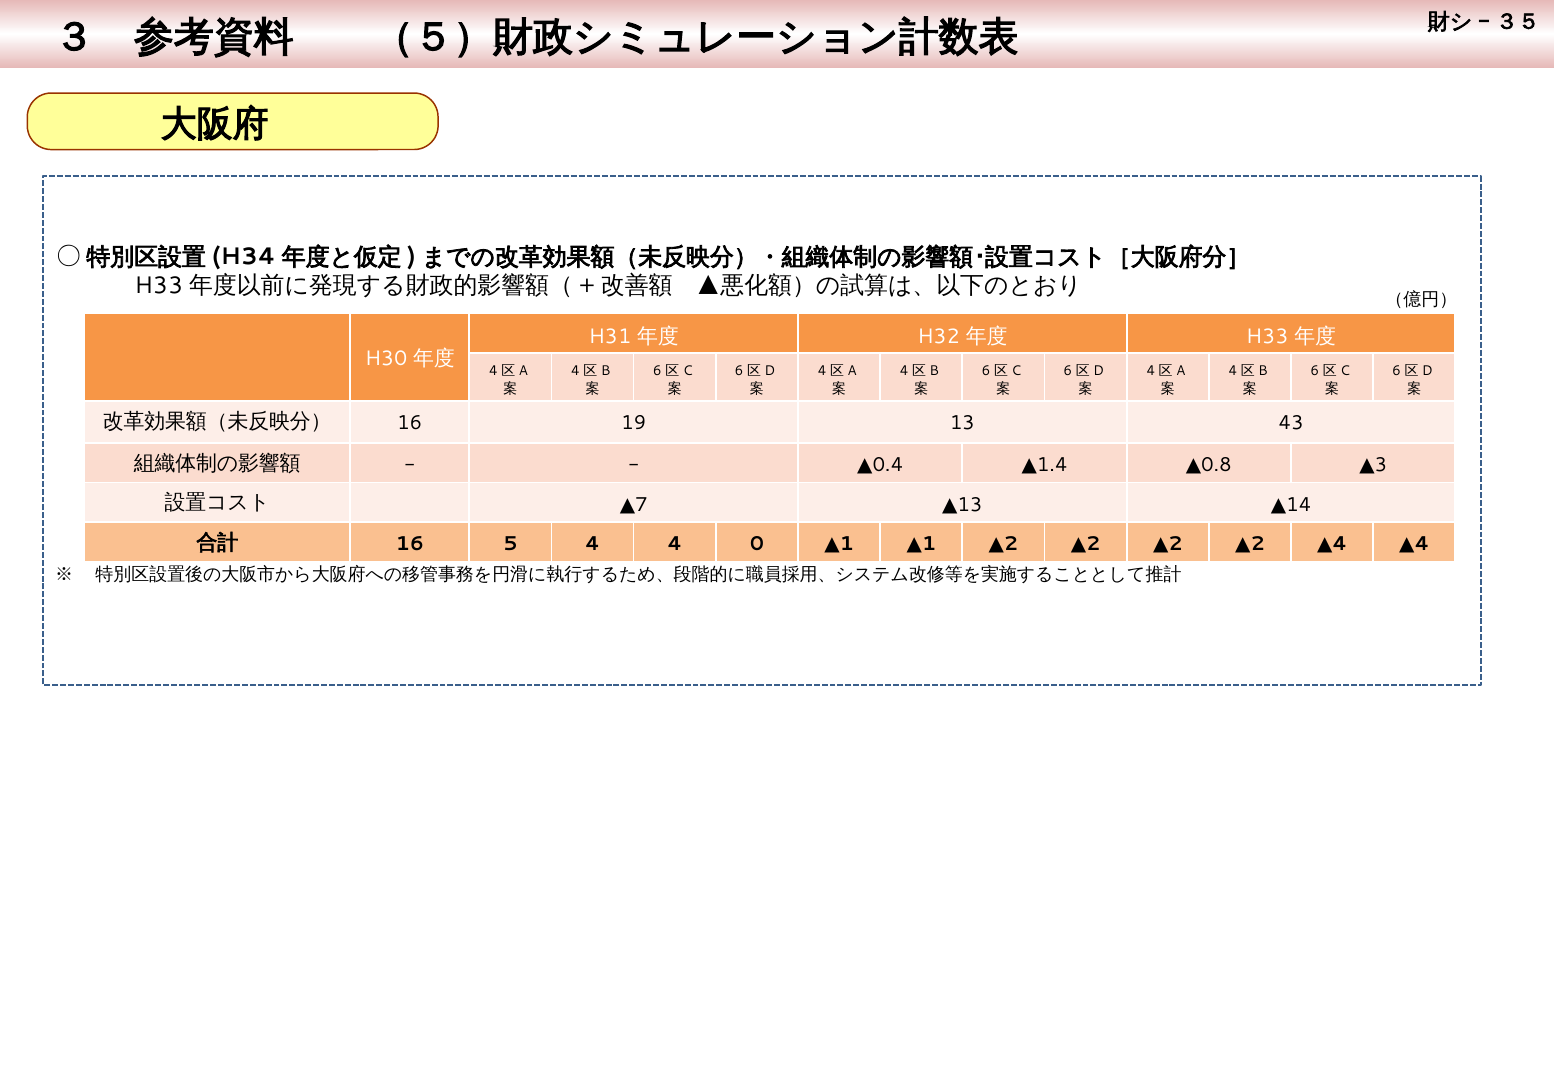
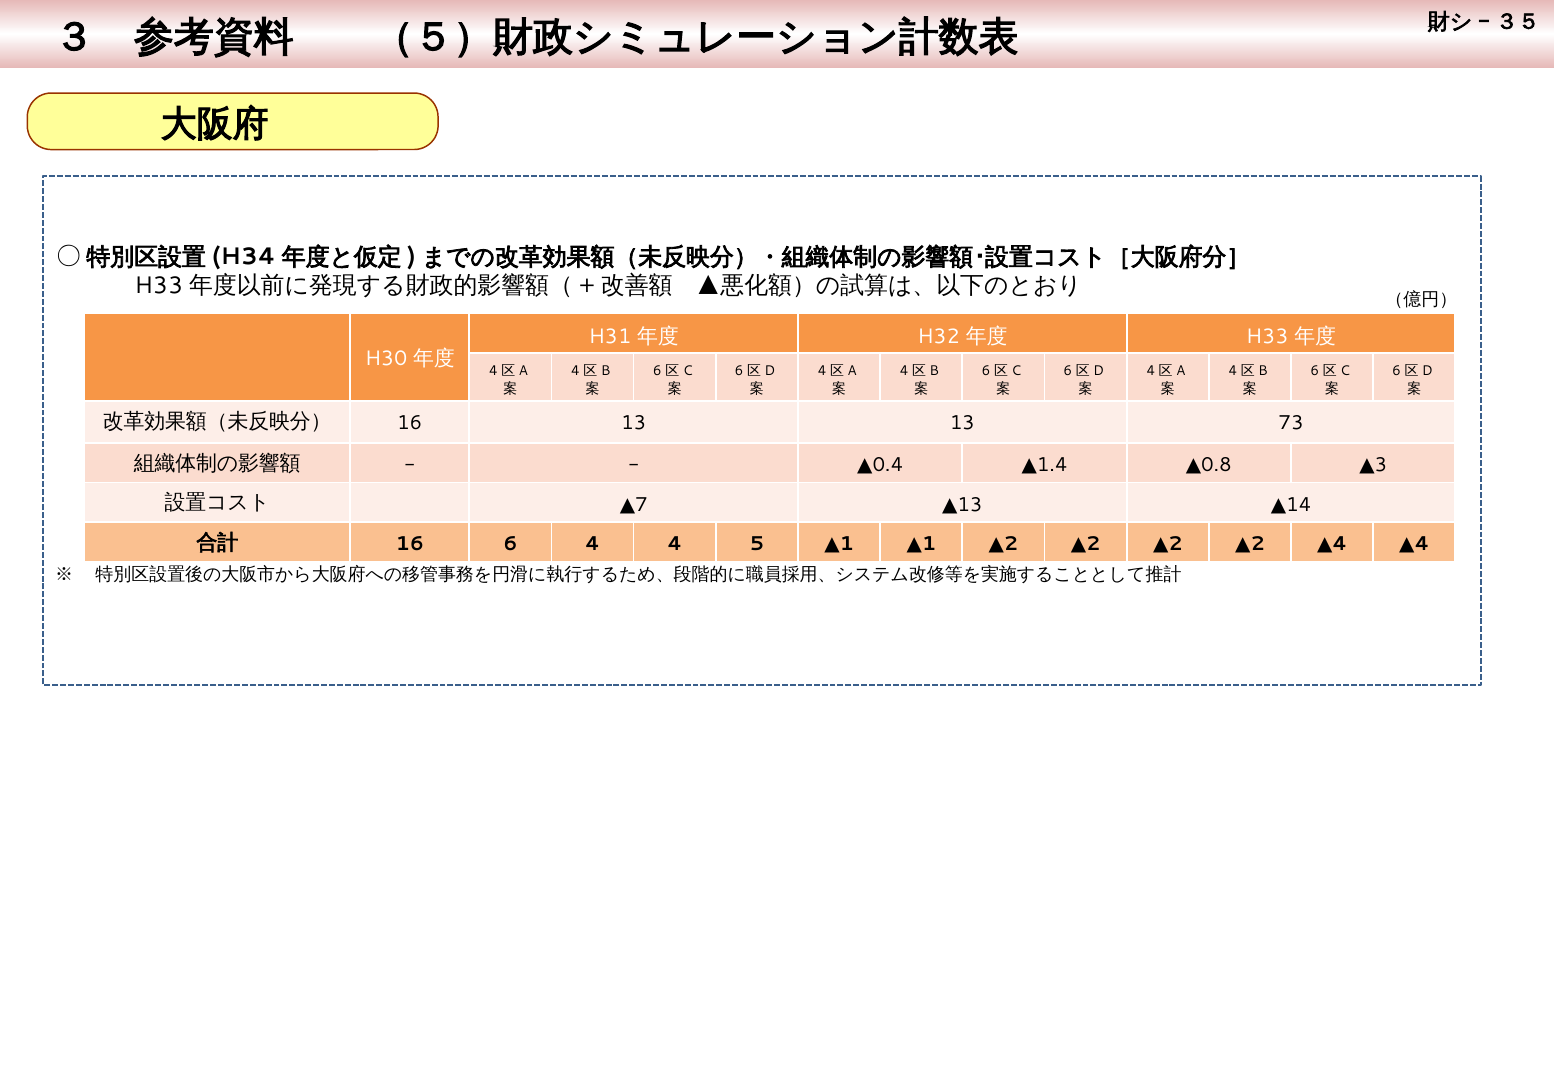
16 19: 19 -> 13
43: 43 -> 73
16 5: 5 -> 6
0: 0 -> 5
